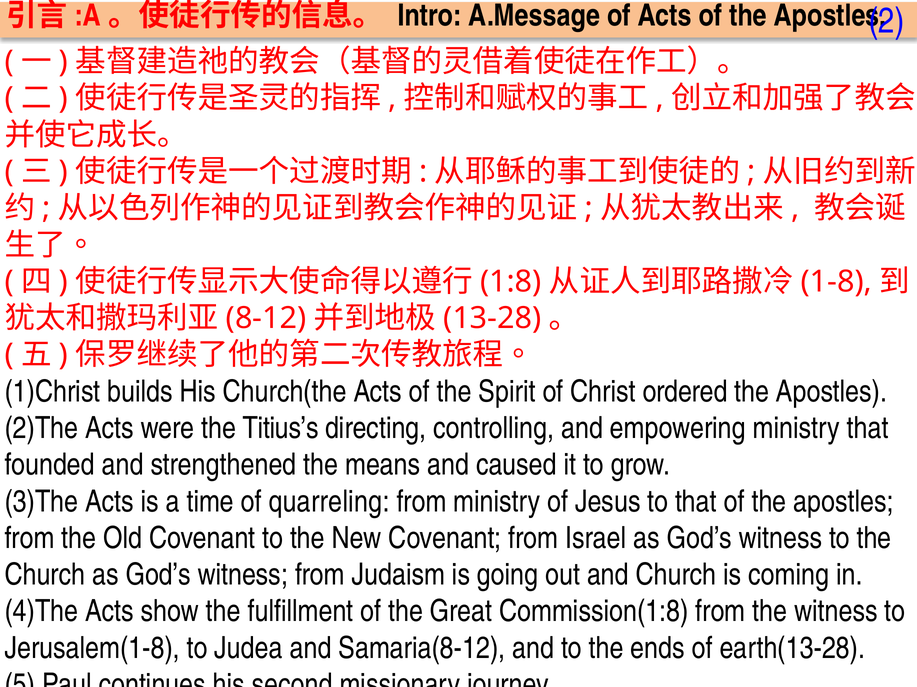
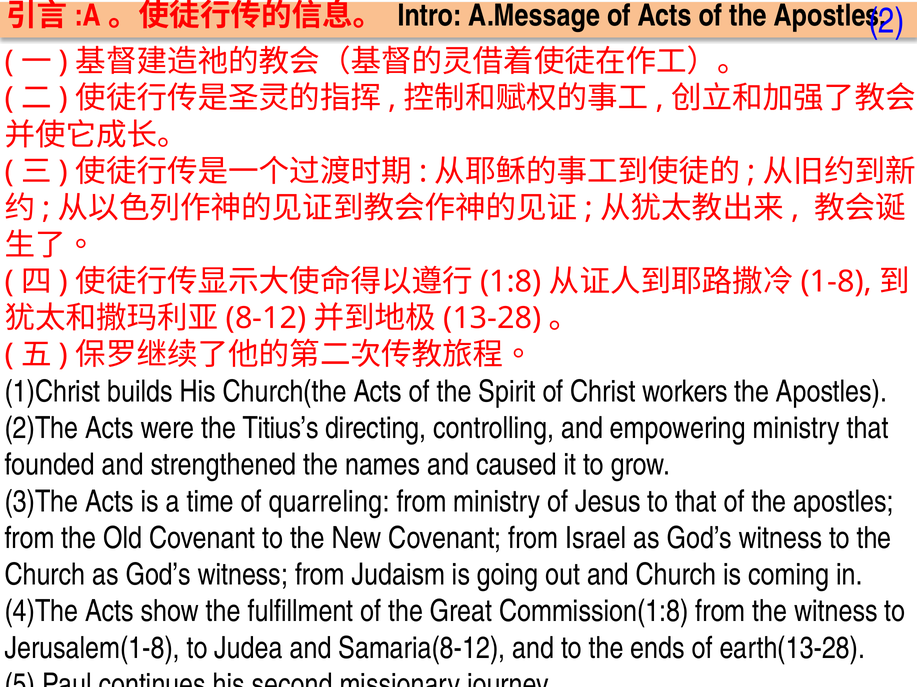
ordered: ordered -> workers
means: means -> names
